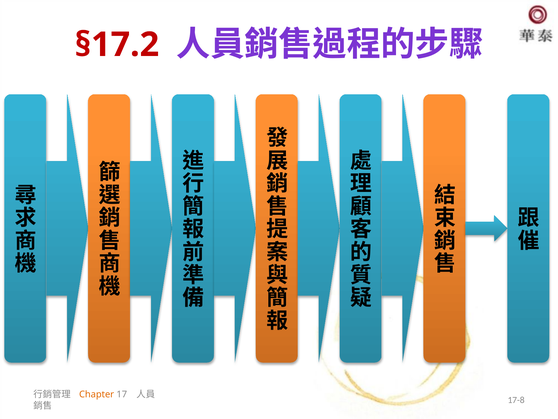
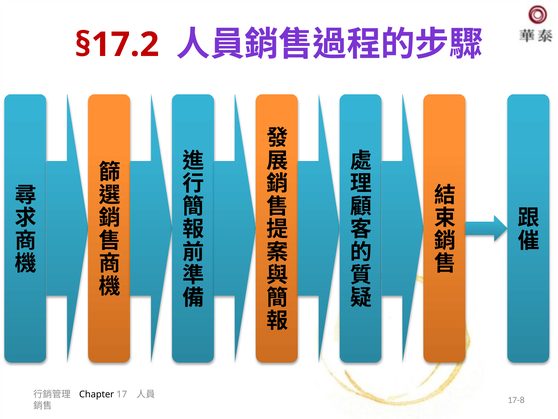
Chapter colour: orange -> black
